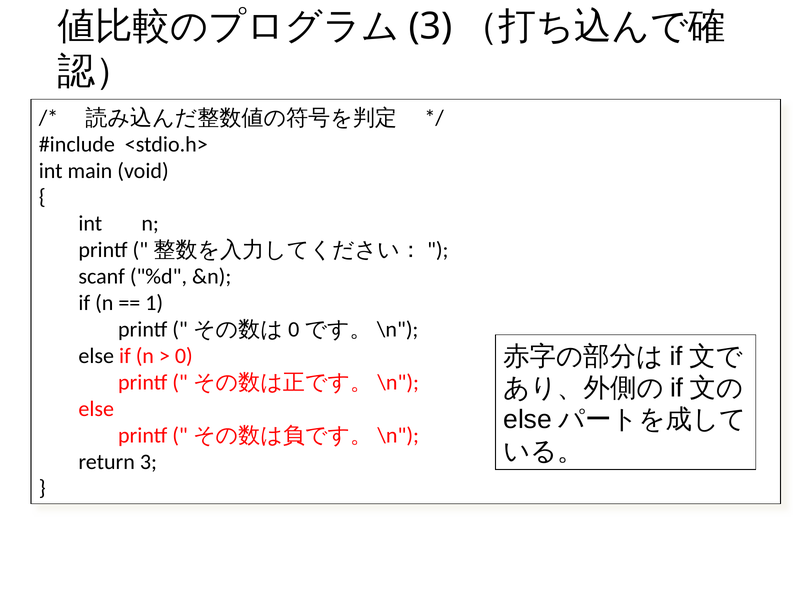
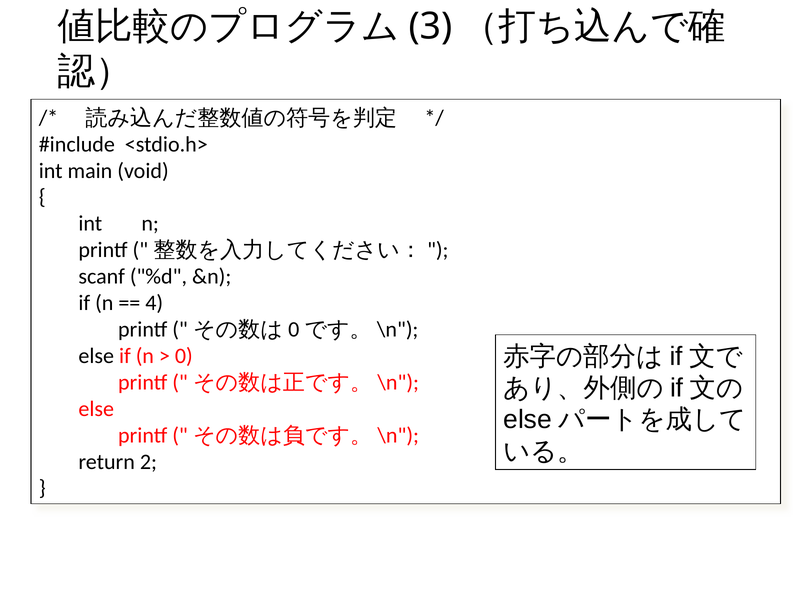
1: 1 -> 4
return 3: 3 -> 2
